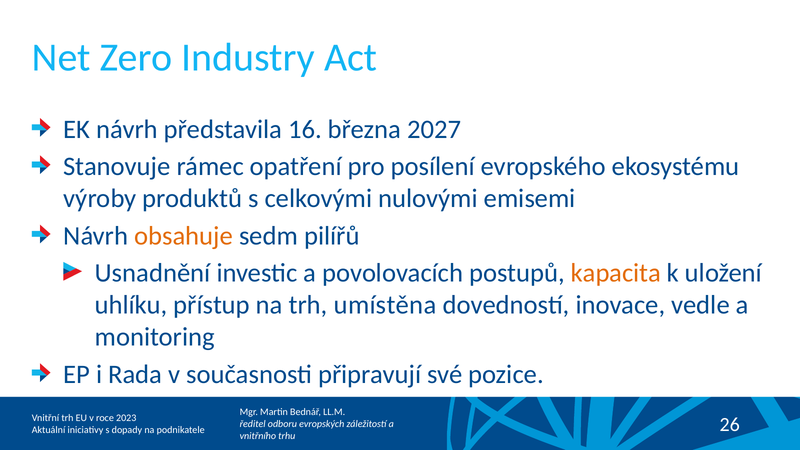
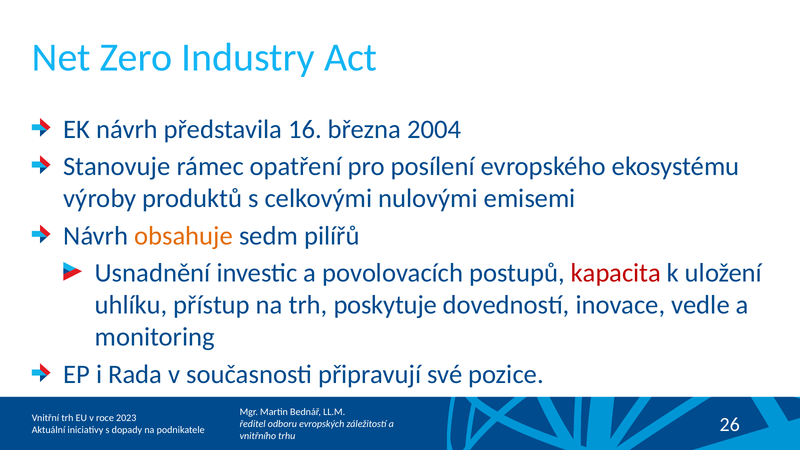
2027: 2027 -> 2004
kapacita colour: orange -> red
umístěna: umístěna -> poskytuje
